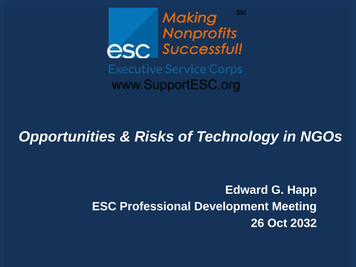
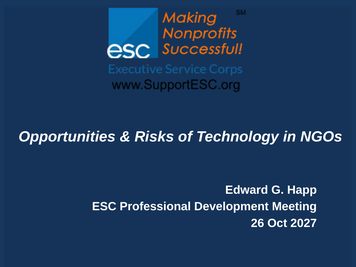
2032: 2032 -> 2027
